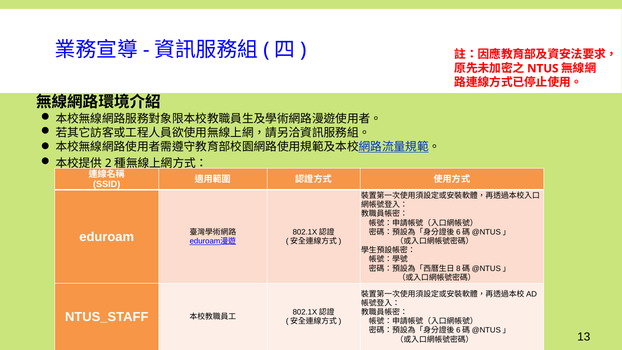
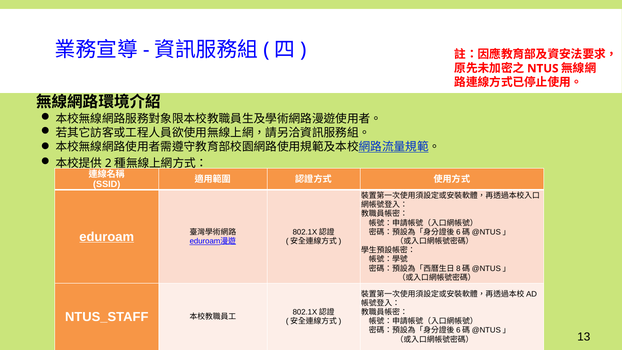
eduroam underline: none -> present
